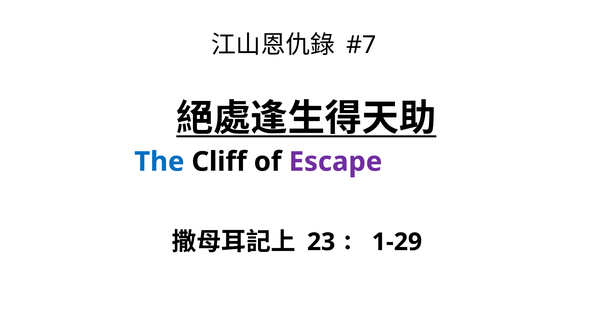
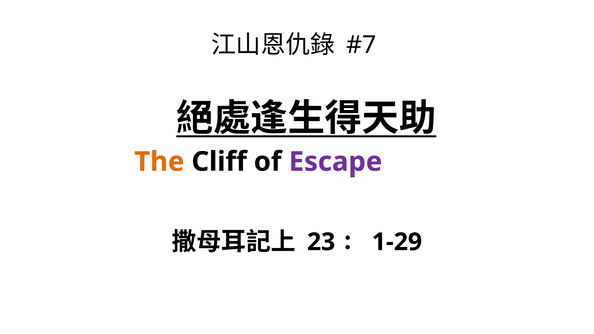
The colour: blue -> orange
